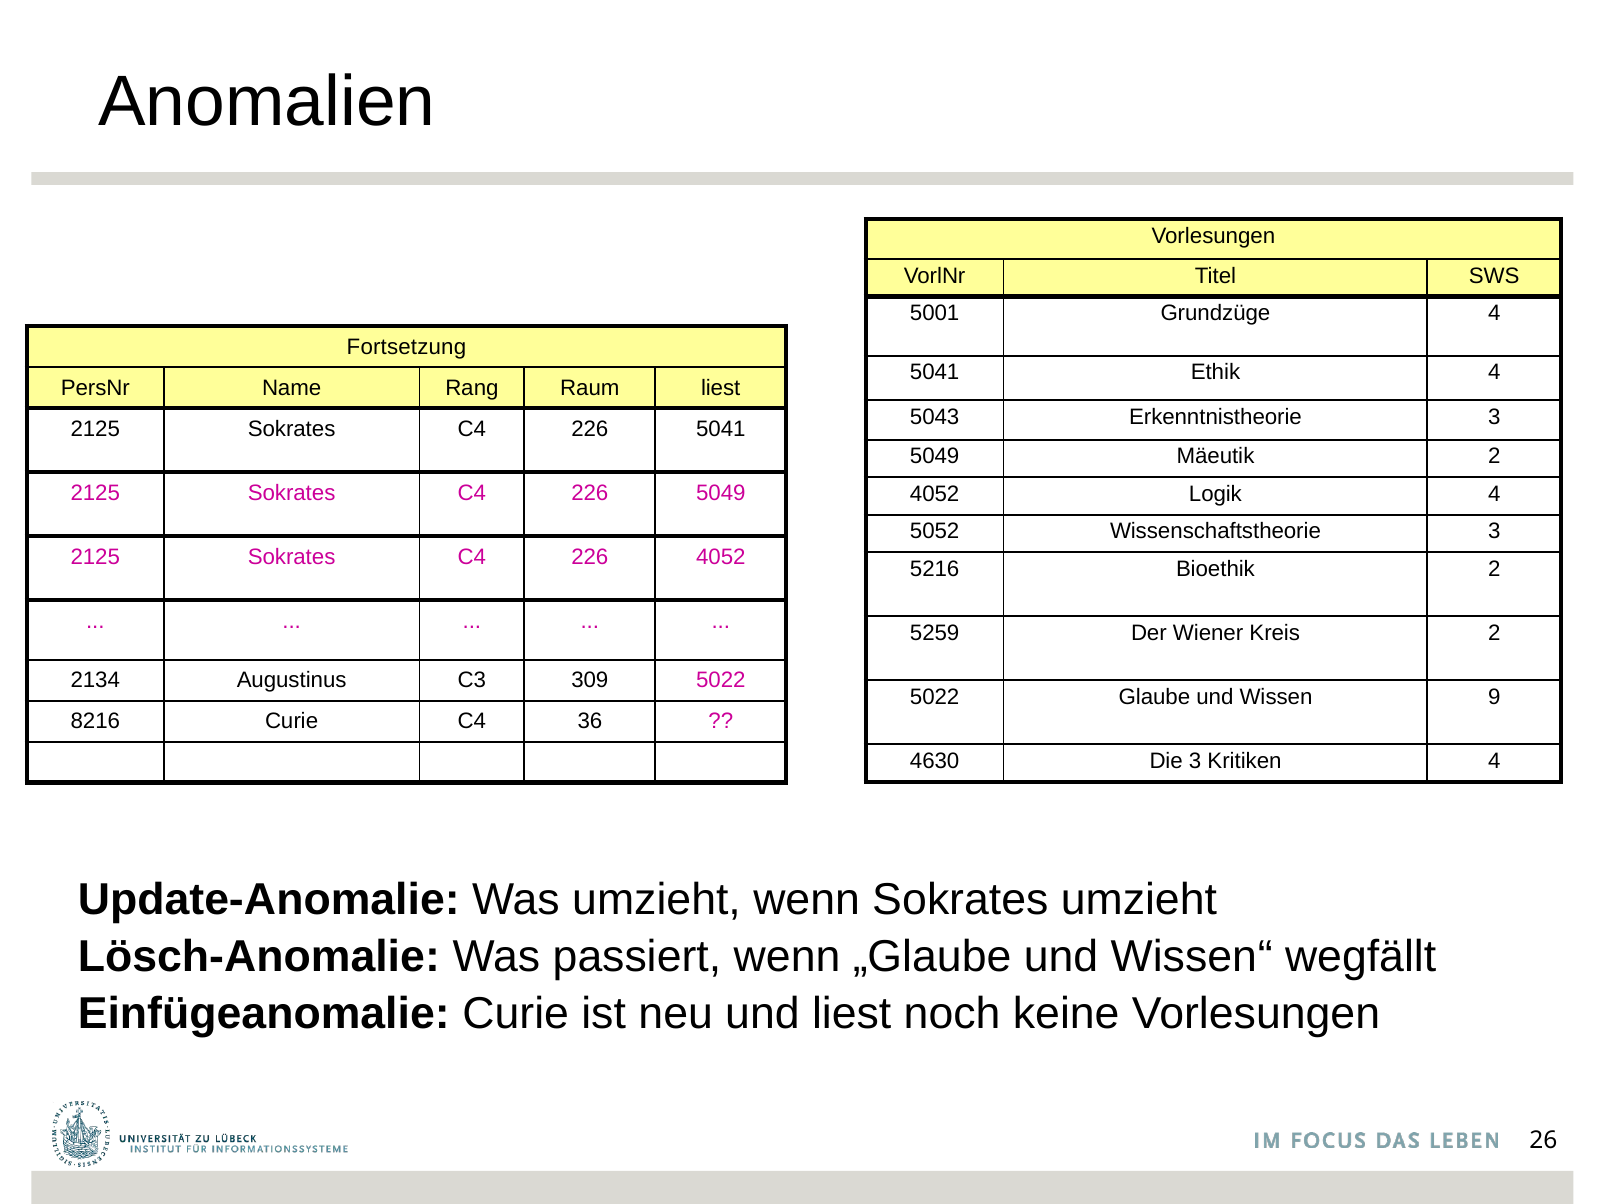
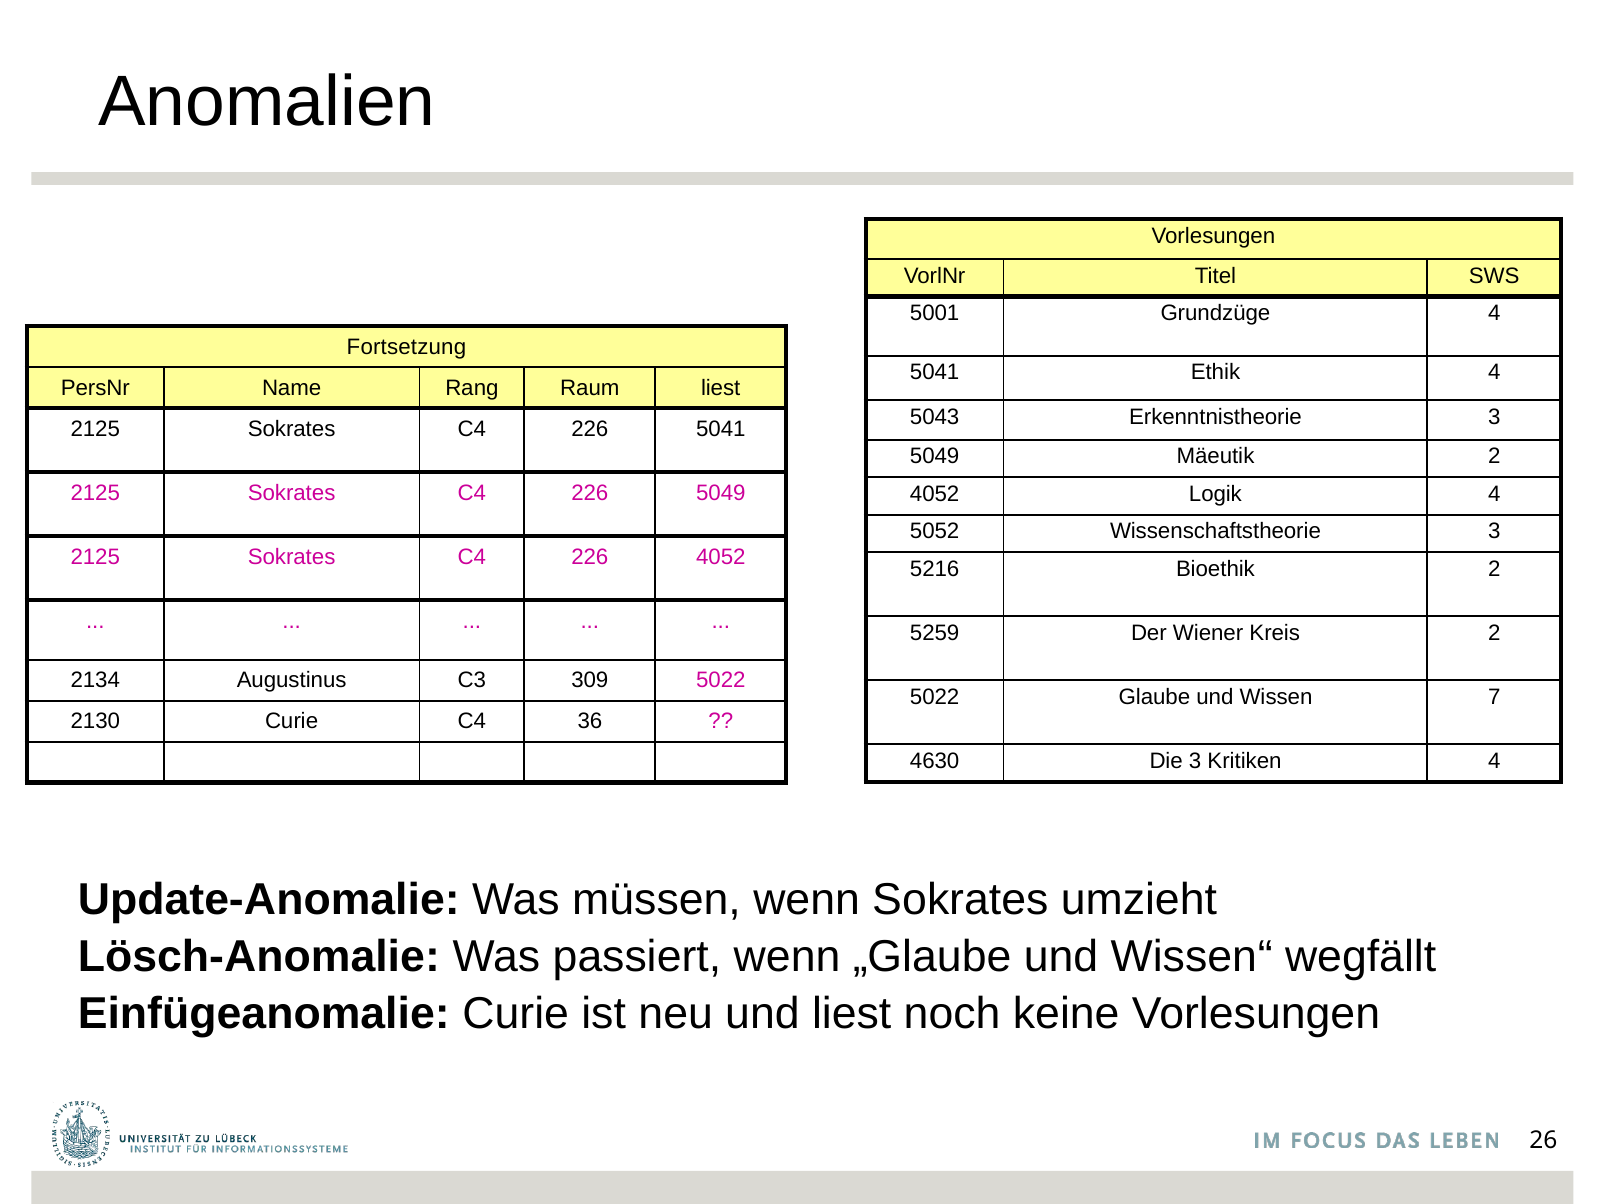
9: 9 -> 7
8216: 8216 -> 2130
Was umzieht: umzieht -> müssen
